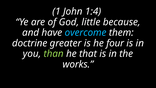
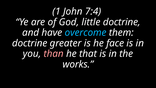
1:4: 1:4 -> 7:4
little because: because -> doctrine
four: four -> face
than colour: light green -> pink
